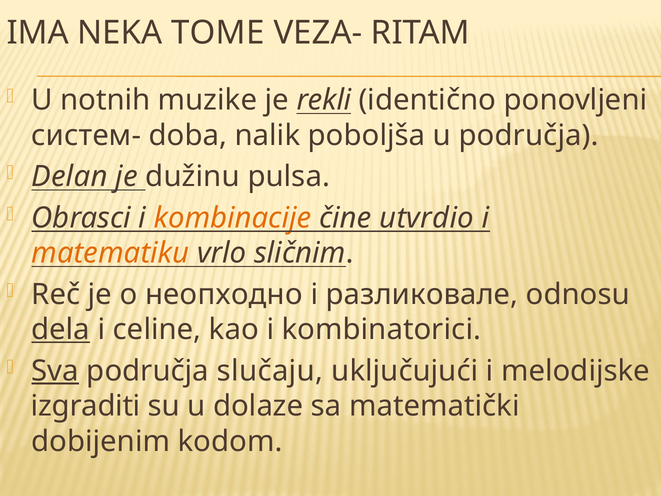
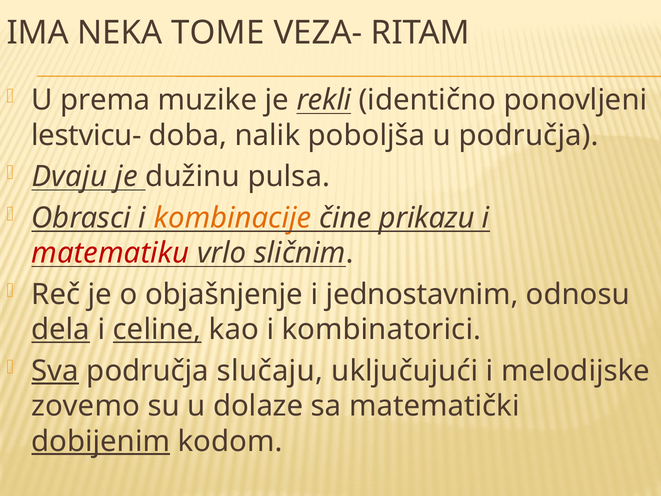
notnih: notnih -> prema
систем-: систем- -> lestvicu-
Delan: Delan -> Dvaju
utvrdio: utvrdio -> prikazu
matematiku colour: orange -> red
неопходно: неопходно -> objašnjenje
разликовале: разликовале -> jednostavnim
celine underline: none -> present
izgraditi: izgraditi -> zovemo
dobijenim underline: none -> present
